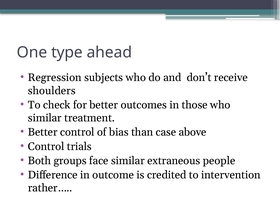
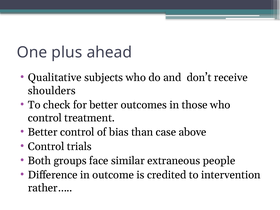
type: type -> plus
Regression: Regression -> Qualitative
similar at (45, 118): similar -> control
